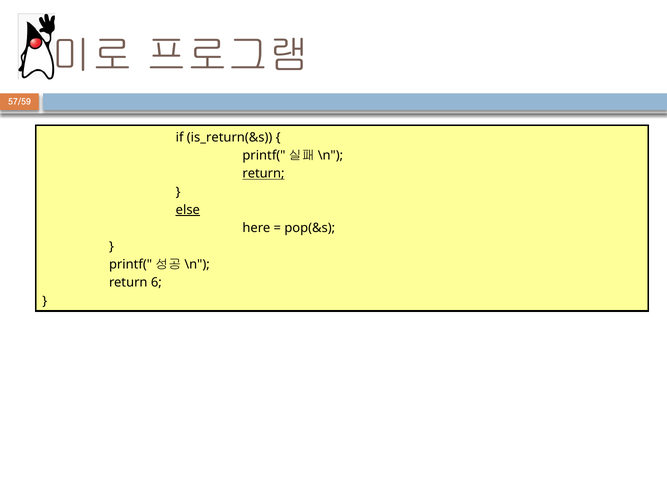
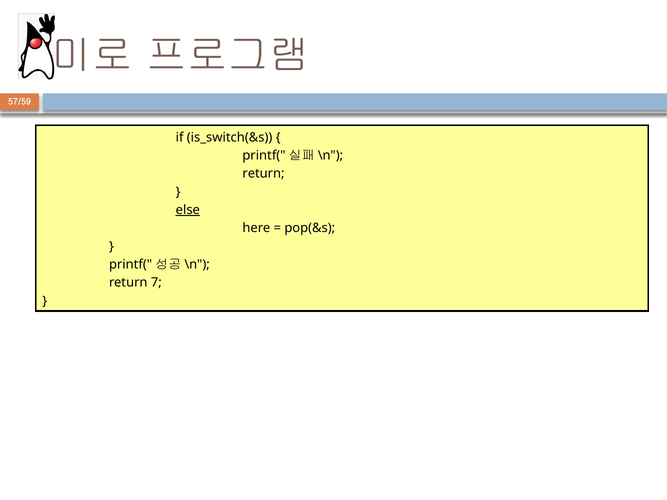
is_return(&s: is_return(&s -> is_switch(&s
return at (263, 174) underline: present -> none
6: 6 -> 7
